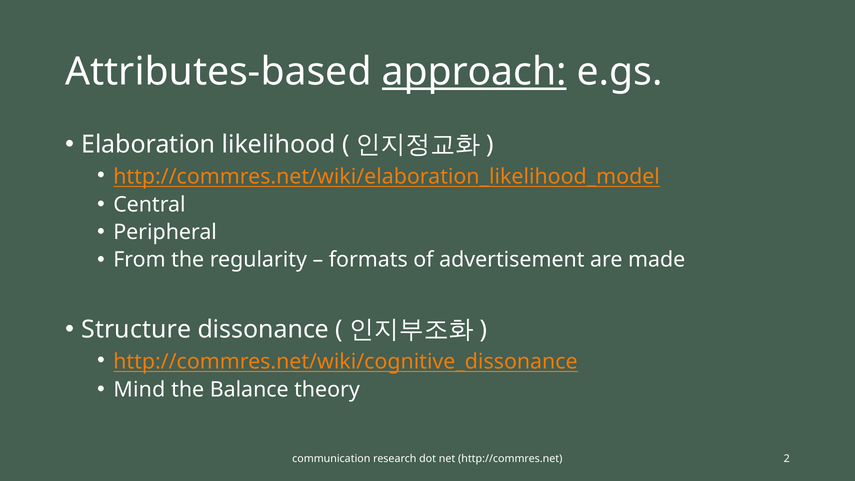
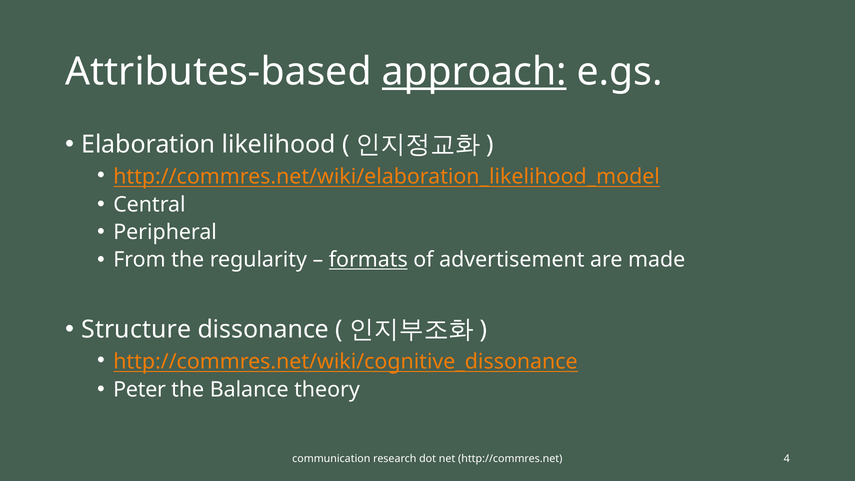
formats underline: none -> present
Mind: Mind -> Peter
2: 2 -> 4
